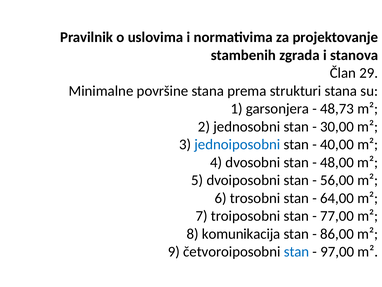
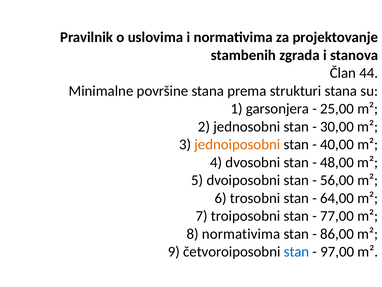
29: 29 -> 44
48,73: 48,73 -> 25,00
jednoiposobni colour: blue -> orange
8 komunikacija: komunikacija -> normativima
